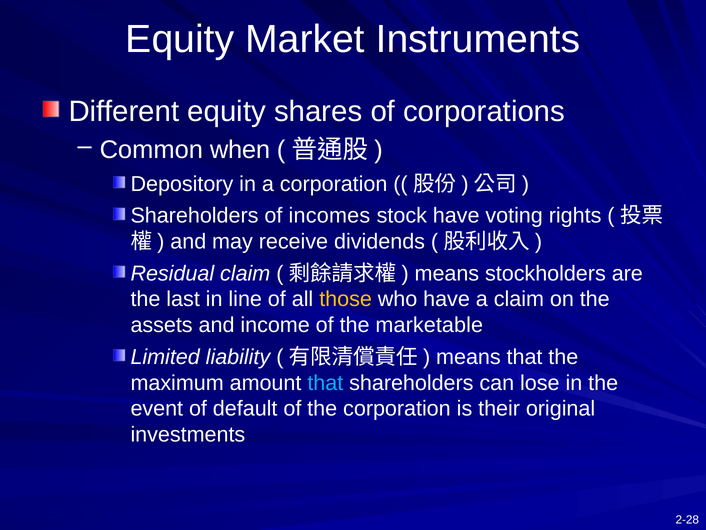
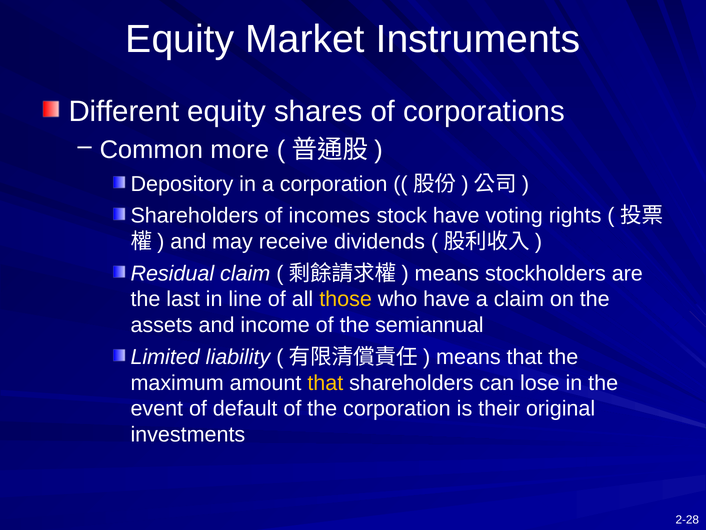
when: when -> more
marketable: marketable -> semiannual
that at (325, 383) colour: light blue -> yellow
